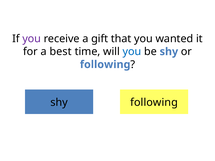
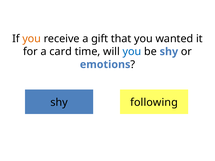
you at (32, 39) colour: purple -> orange
best: best -> card
following at (105, 65): following -> emotions
